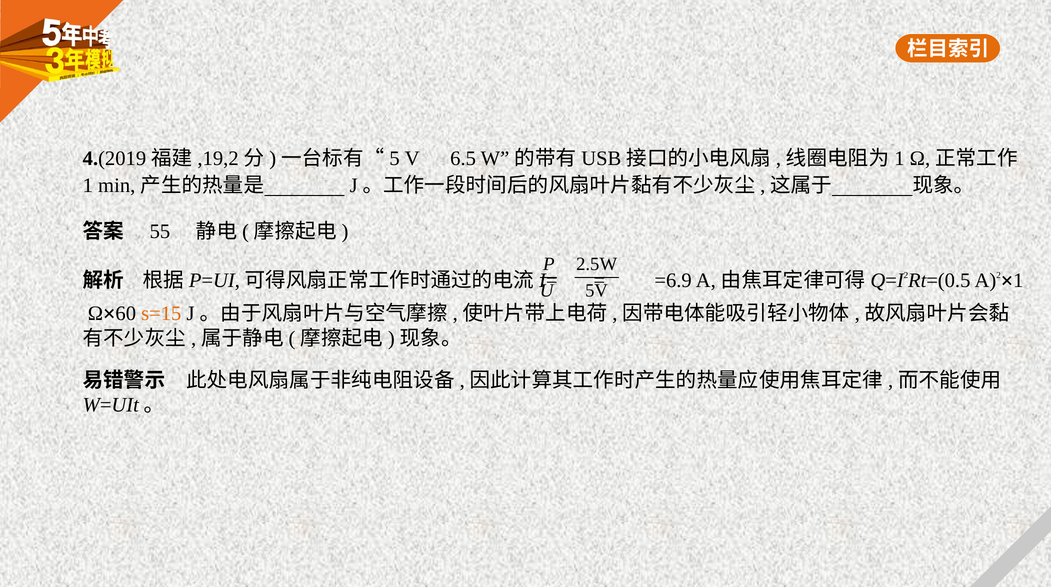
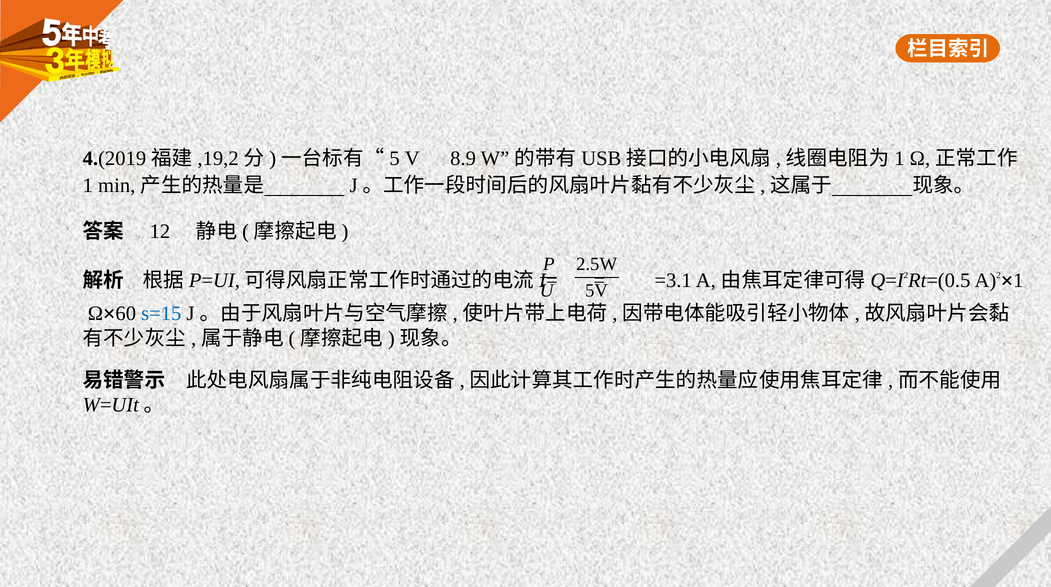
6.5: 6.5 -> 8.9
55: 55 -> 12
=6.9: =6.9 -> =3.1
s=15 colour: orange -> blue
